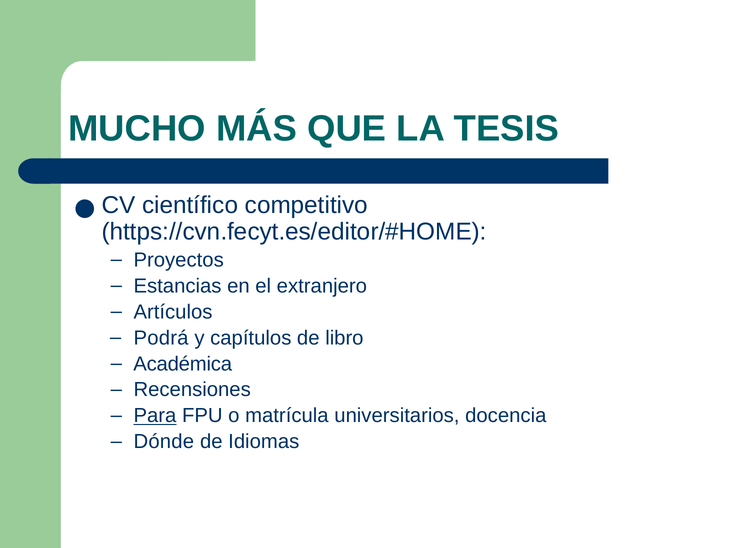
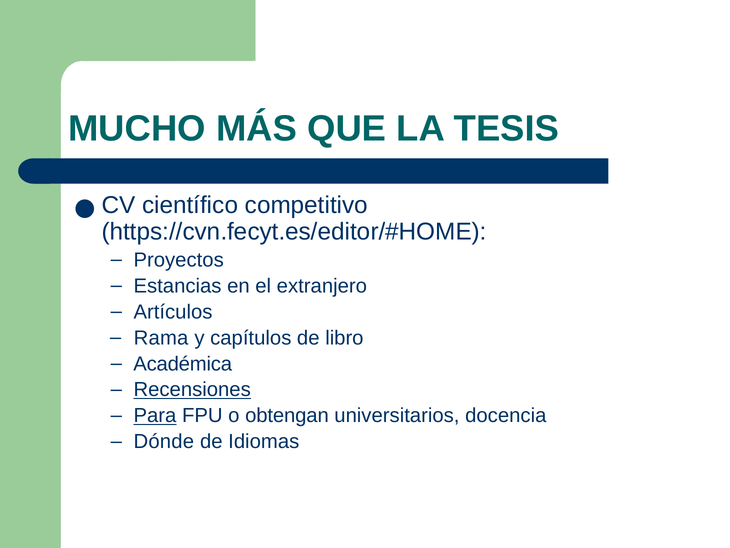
Podrá: Podrá -> Rama
Recensiones underline: none -> present
matrícula: matrícula -> obtengan
